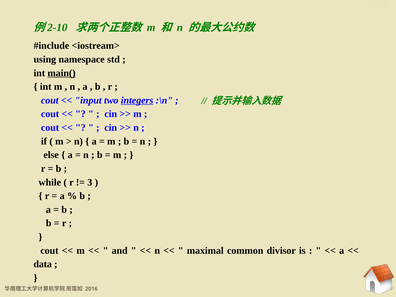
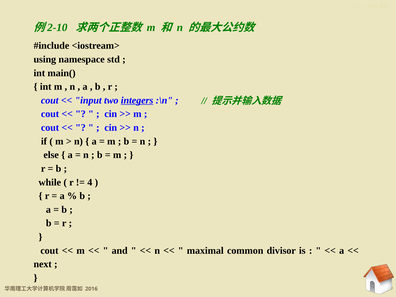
main( underline: present -> none
3: 3 -> 4
data: data -> next
